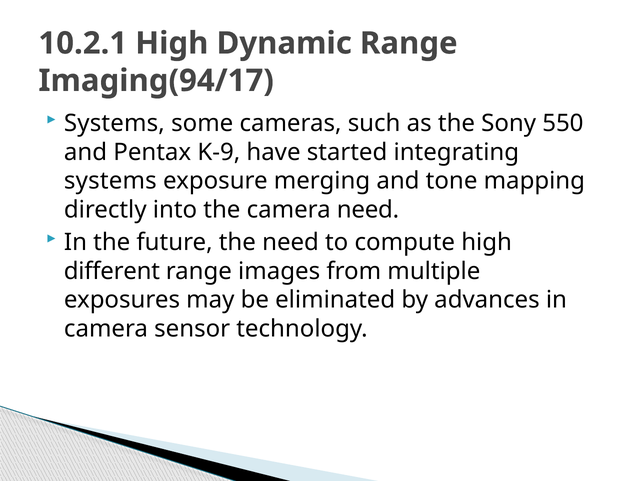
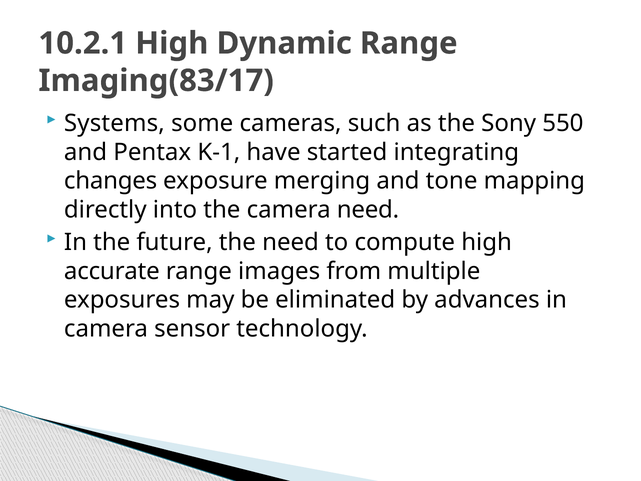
Imaging(94/17: Imaging(94/17 -> Imaging(83/17
K-9: K-9 -> K-1
systems at (110, 181): systems -> changes
different: different -> accurate
